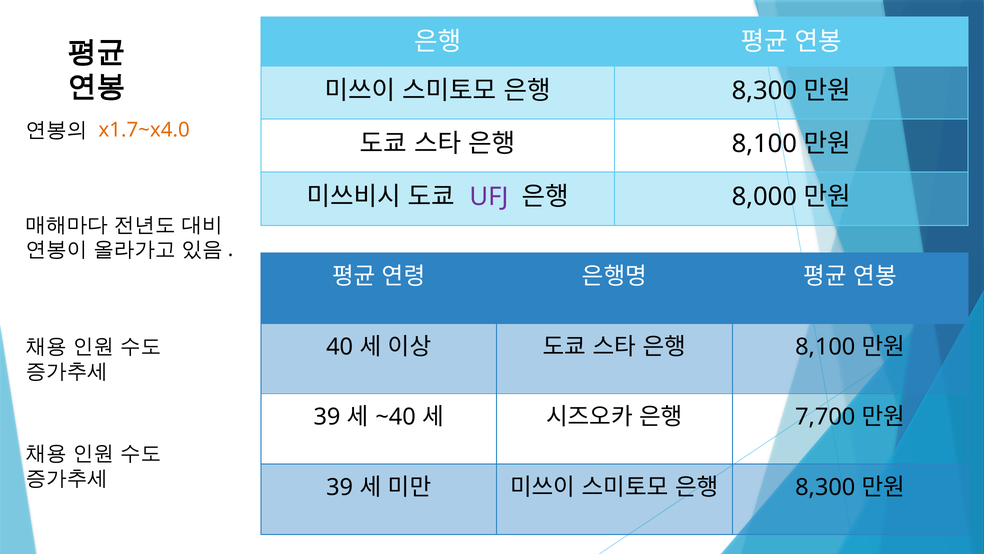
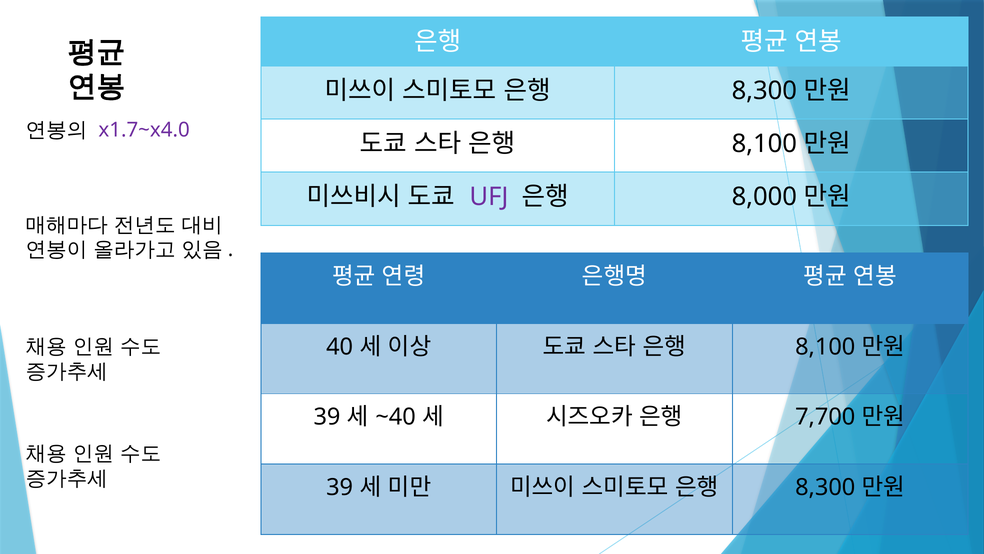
x1.7~x4.0 colour: orange -> purple
